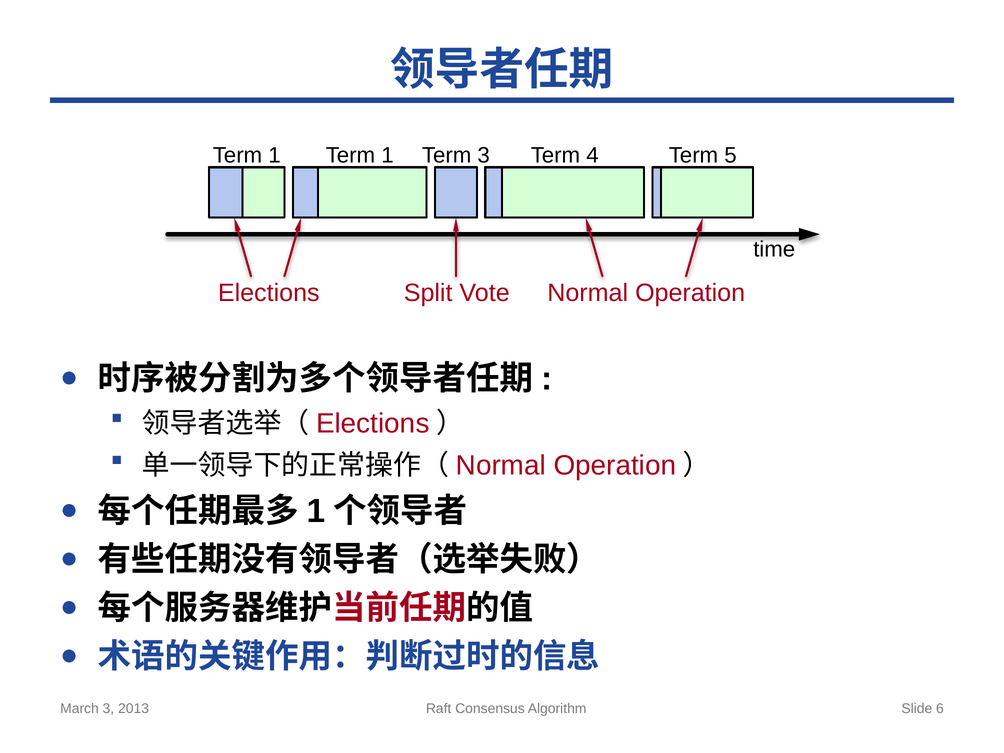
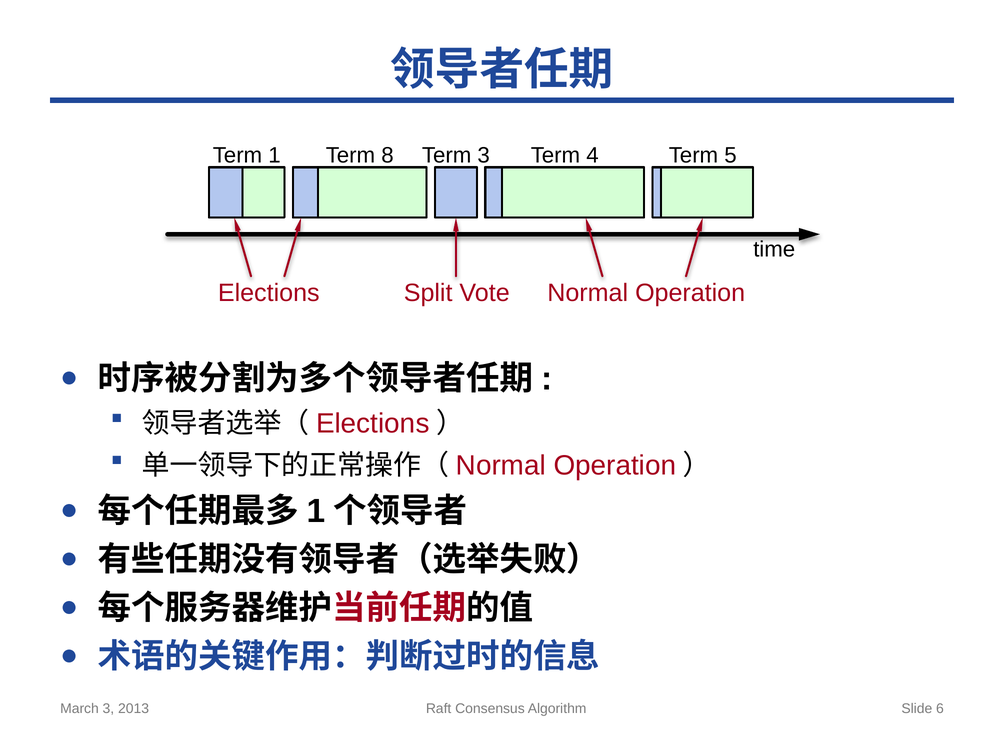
1 Term 1: 1 -> 8
